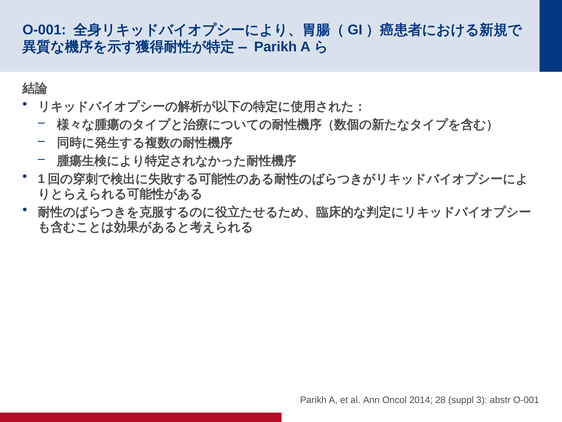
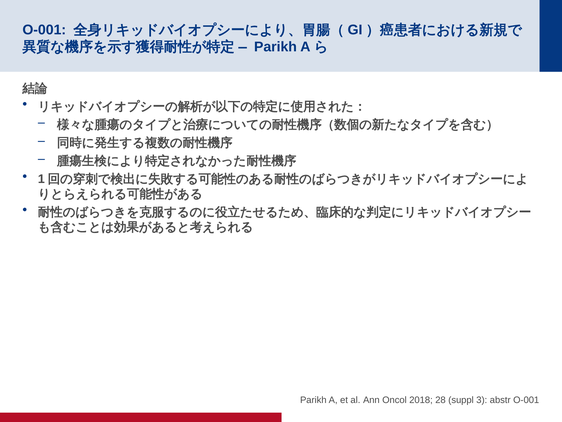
2014: 2014 -> 2018
